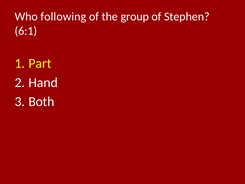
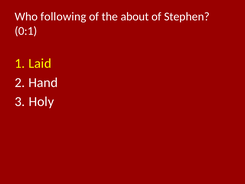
group: group -> about
6:1: 6:1 -> 0:1
Part: Part -> Laid
Both: Both -> Holy
